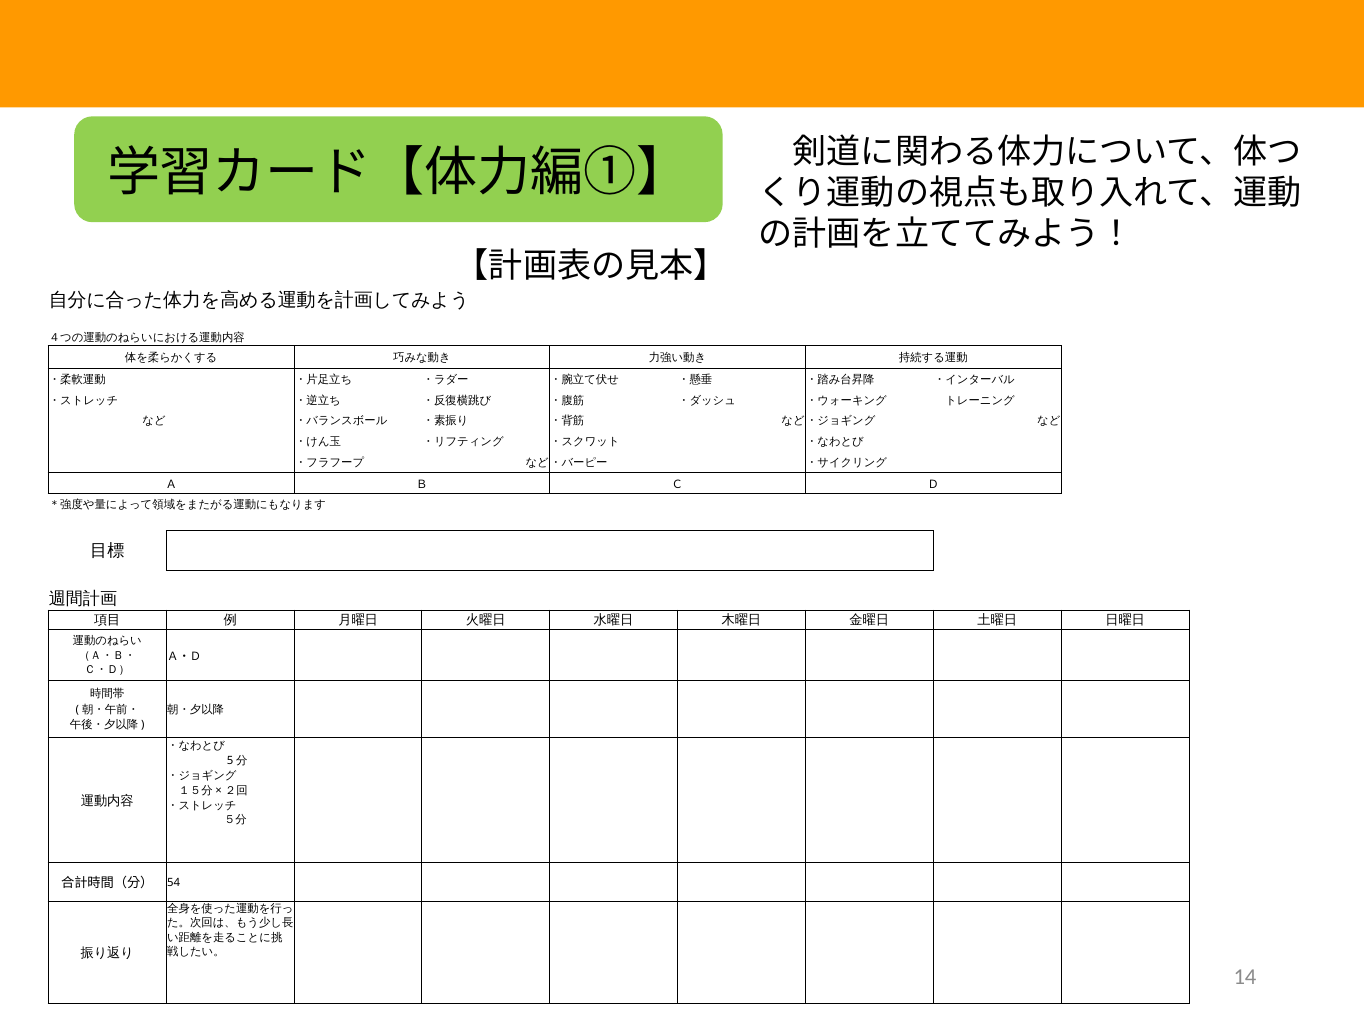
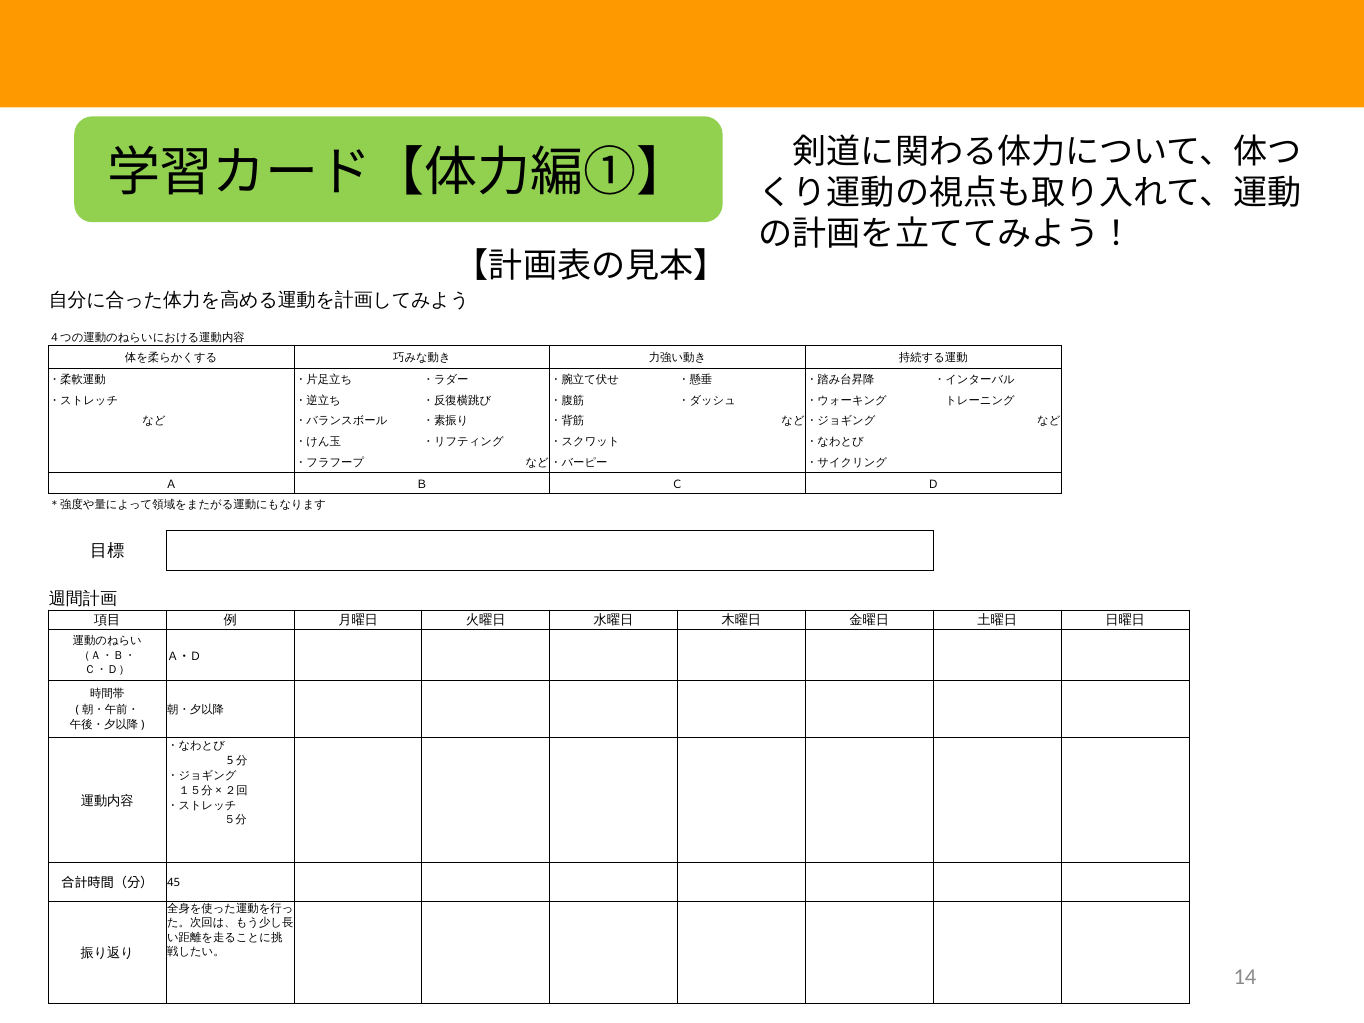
54: 54 -> 45
